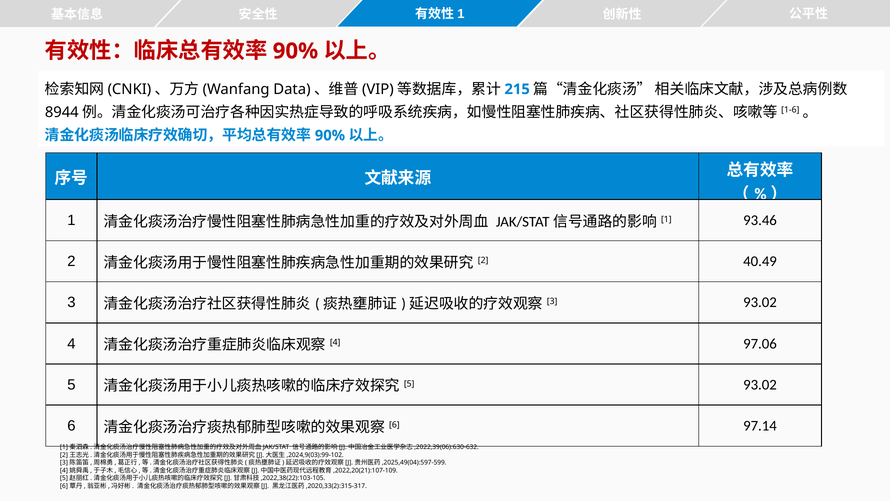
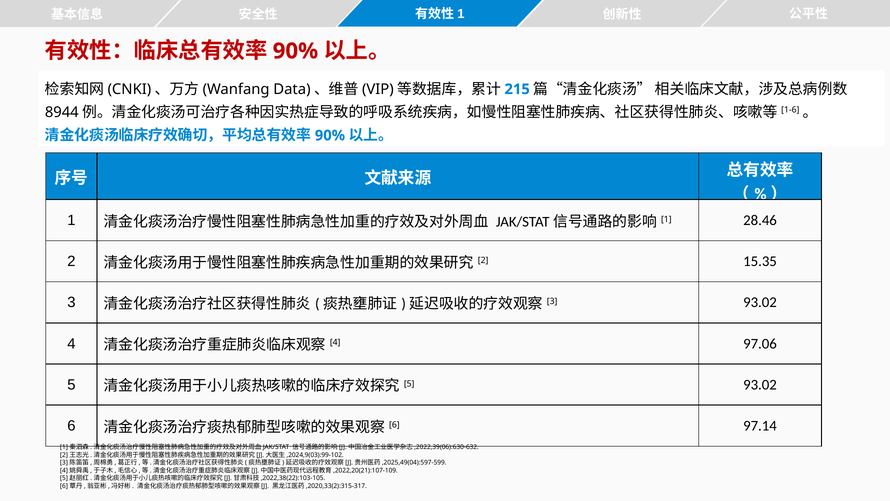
93.46: 93.46 -> 28.46
40.49: 40.49 -> 15.35
